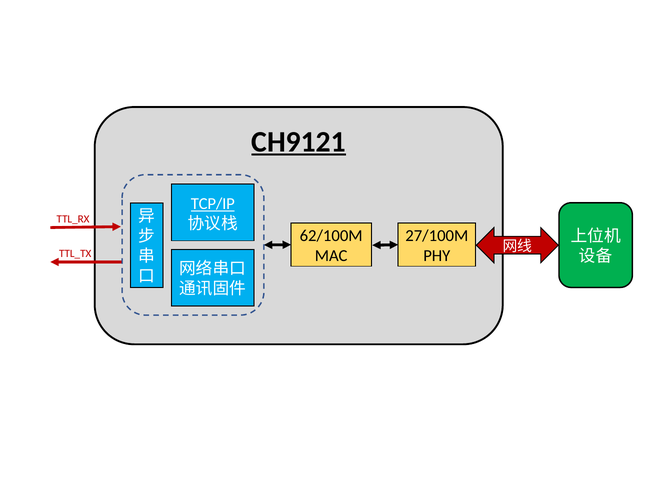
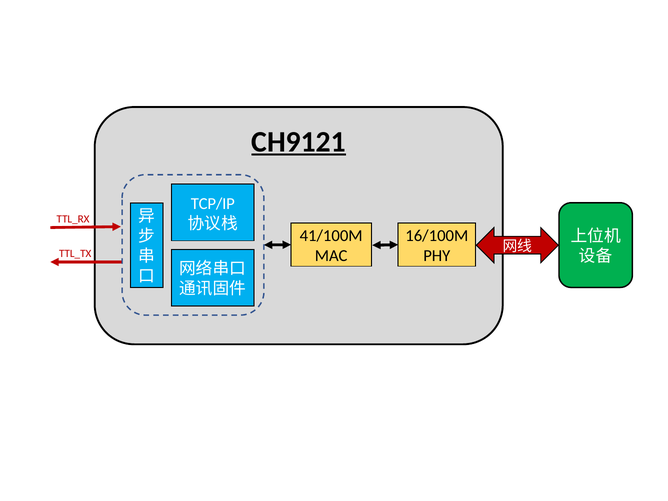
TCP/IP underline: present -> none
62/100M: 62/100M -> 41/100M
27/100M: 27/100M -> 16/100M
